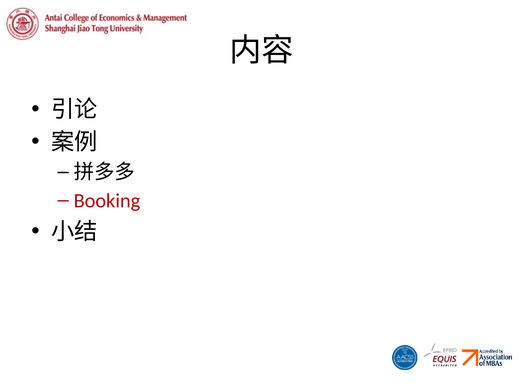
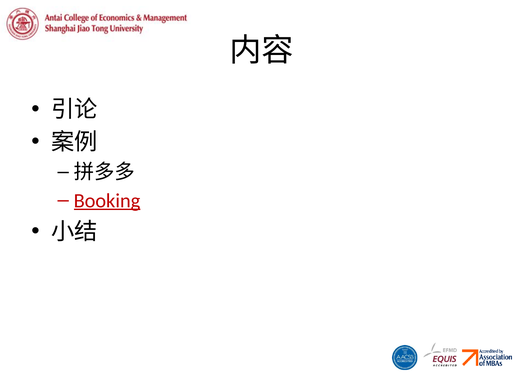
Booking underline: none -> present
